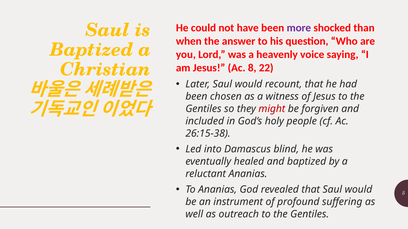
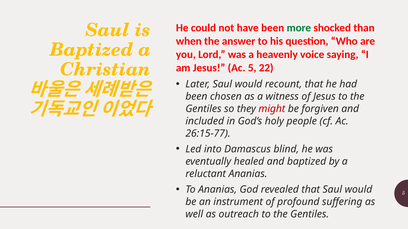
more colour: purple -> green
Ac 8: 8 -> 5
26:15-38: 26:15-38 -> 26:15-77
